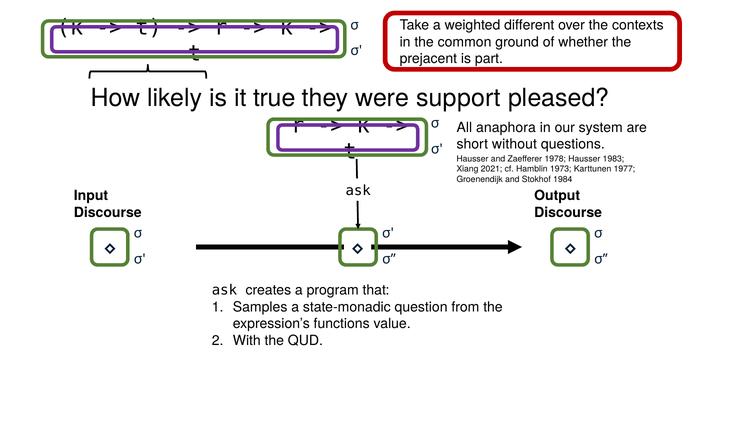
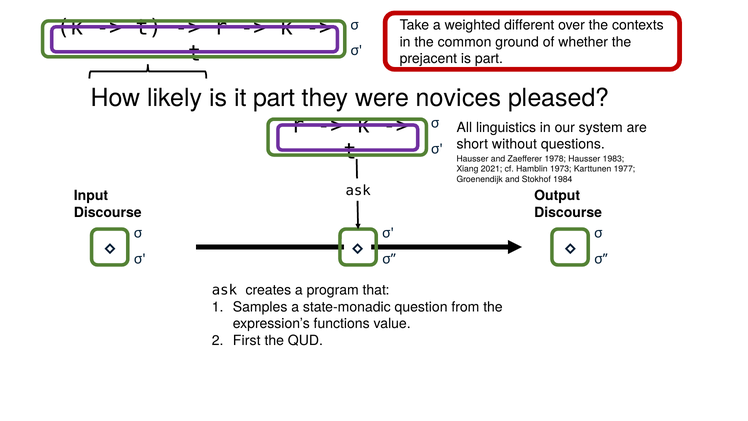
it true: true -> part
support: support -> novices
anaphora: anaphora -> linguistics
With: With -> First
